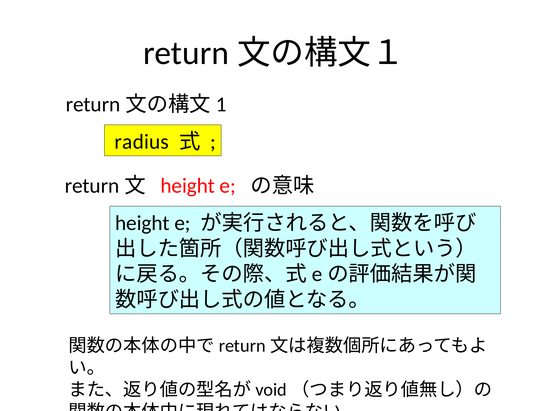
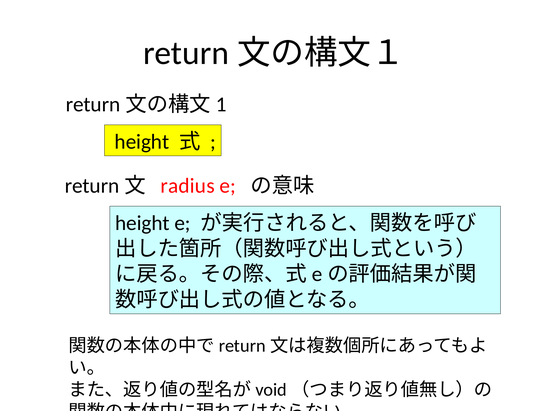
radius at (142, 142): radius -> height
height at (188, 186): height -> radius
